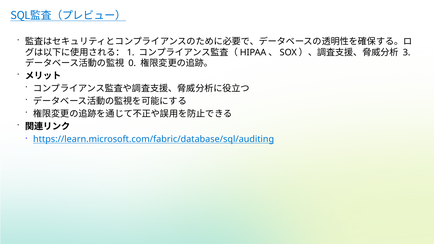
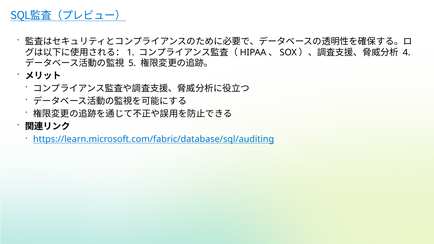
3: 3 -> 4
0: 0 -> 5
